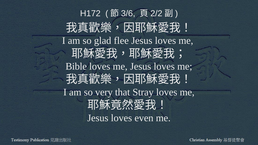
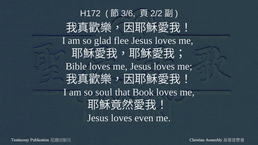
very: very -> soul
Stray: Stray -> Book
